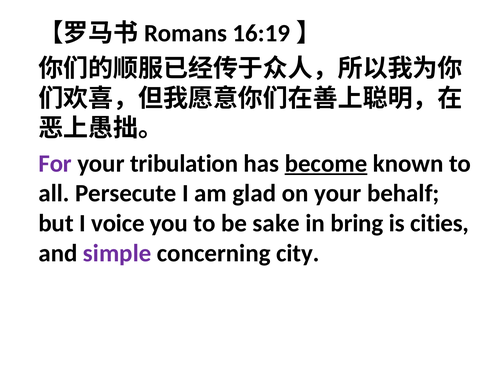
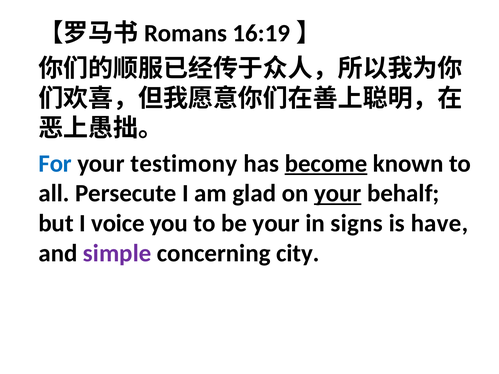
For colour: purple -> blue
tribulation: tribulation -> testimony
your at (338, 194) underline: none -> present
be sake: sake -> your
bring: bring -> signs
cities: cities -> have
